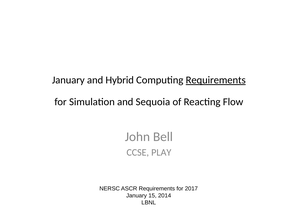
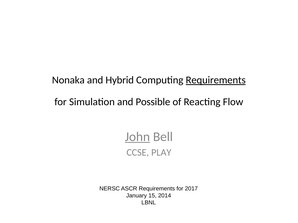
January at (68, 80): January -> Nonaka
Sequoia: Sequoia -> Possible
John underline: none -> present
